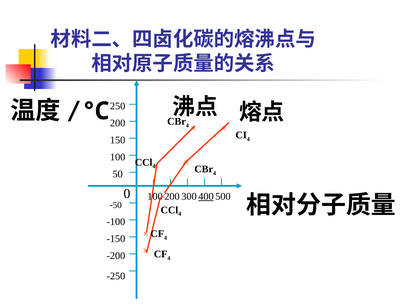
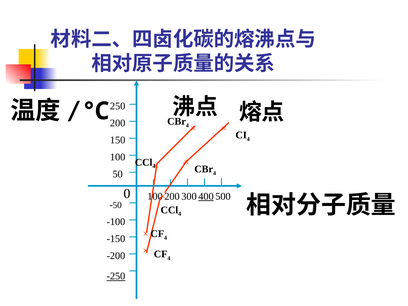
-250 underline: none -> present
